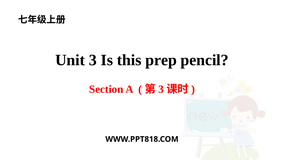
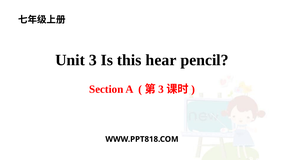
prep: prep -> hear
